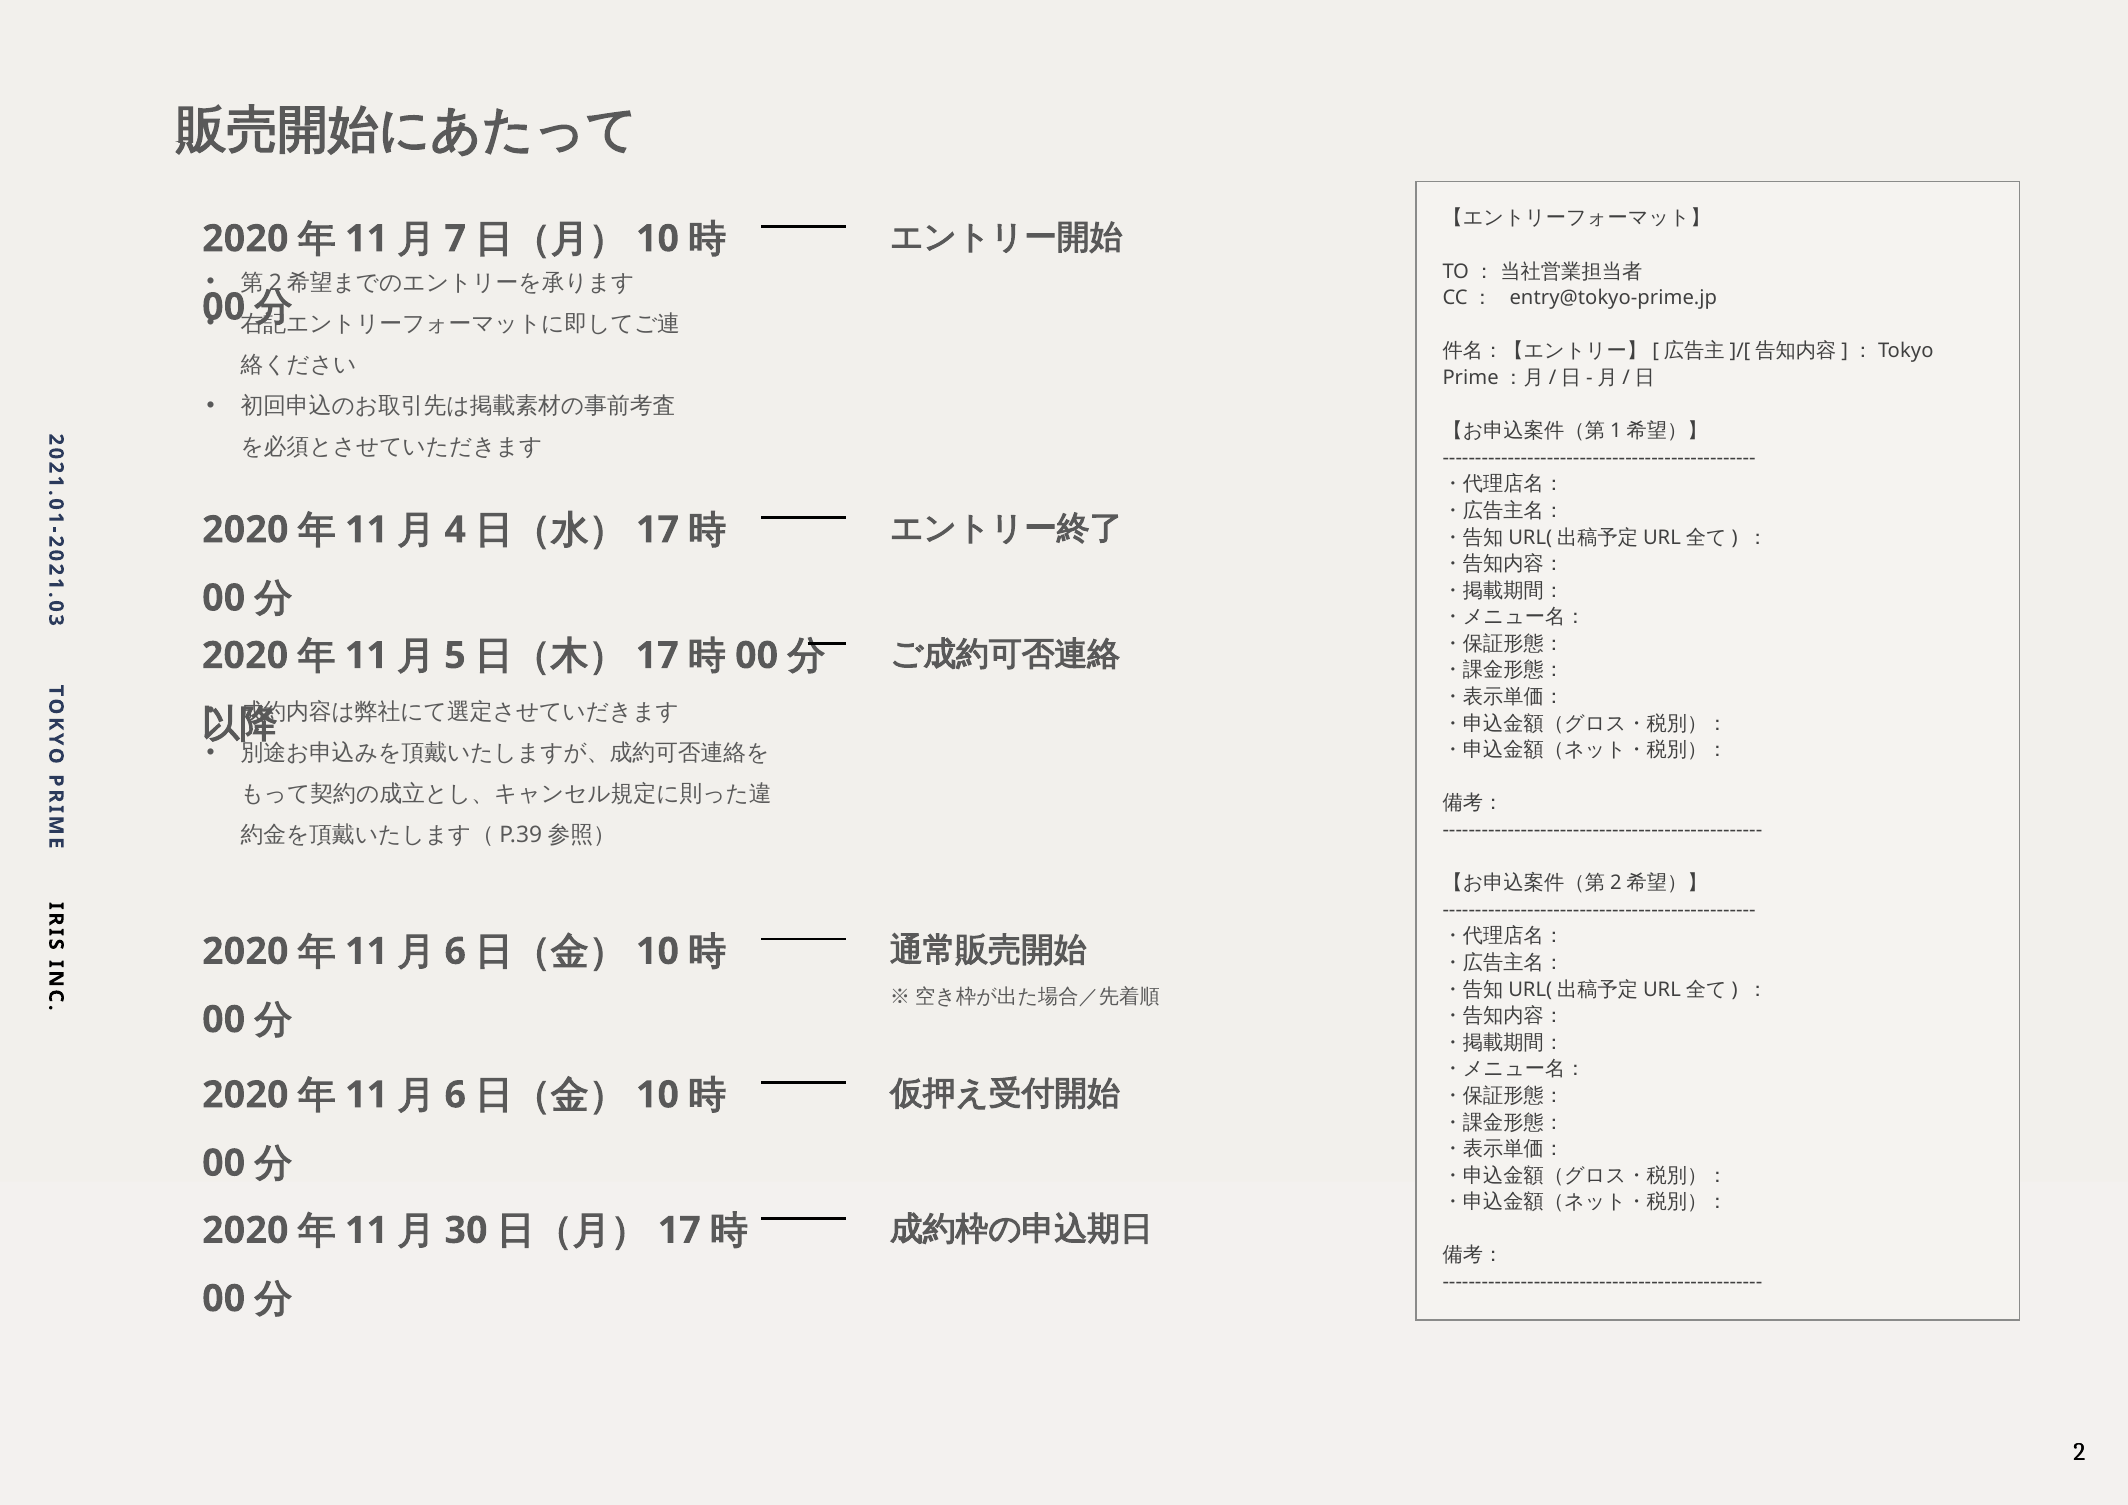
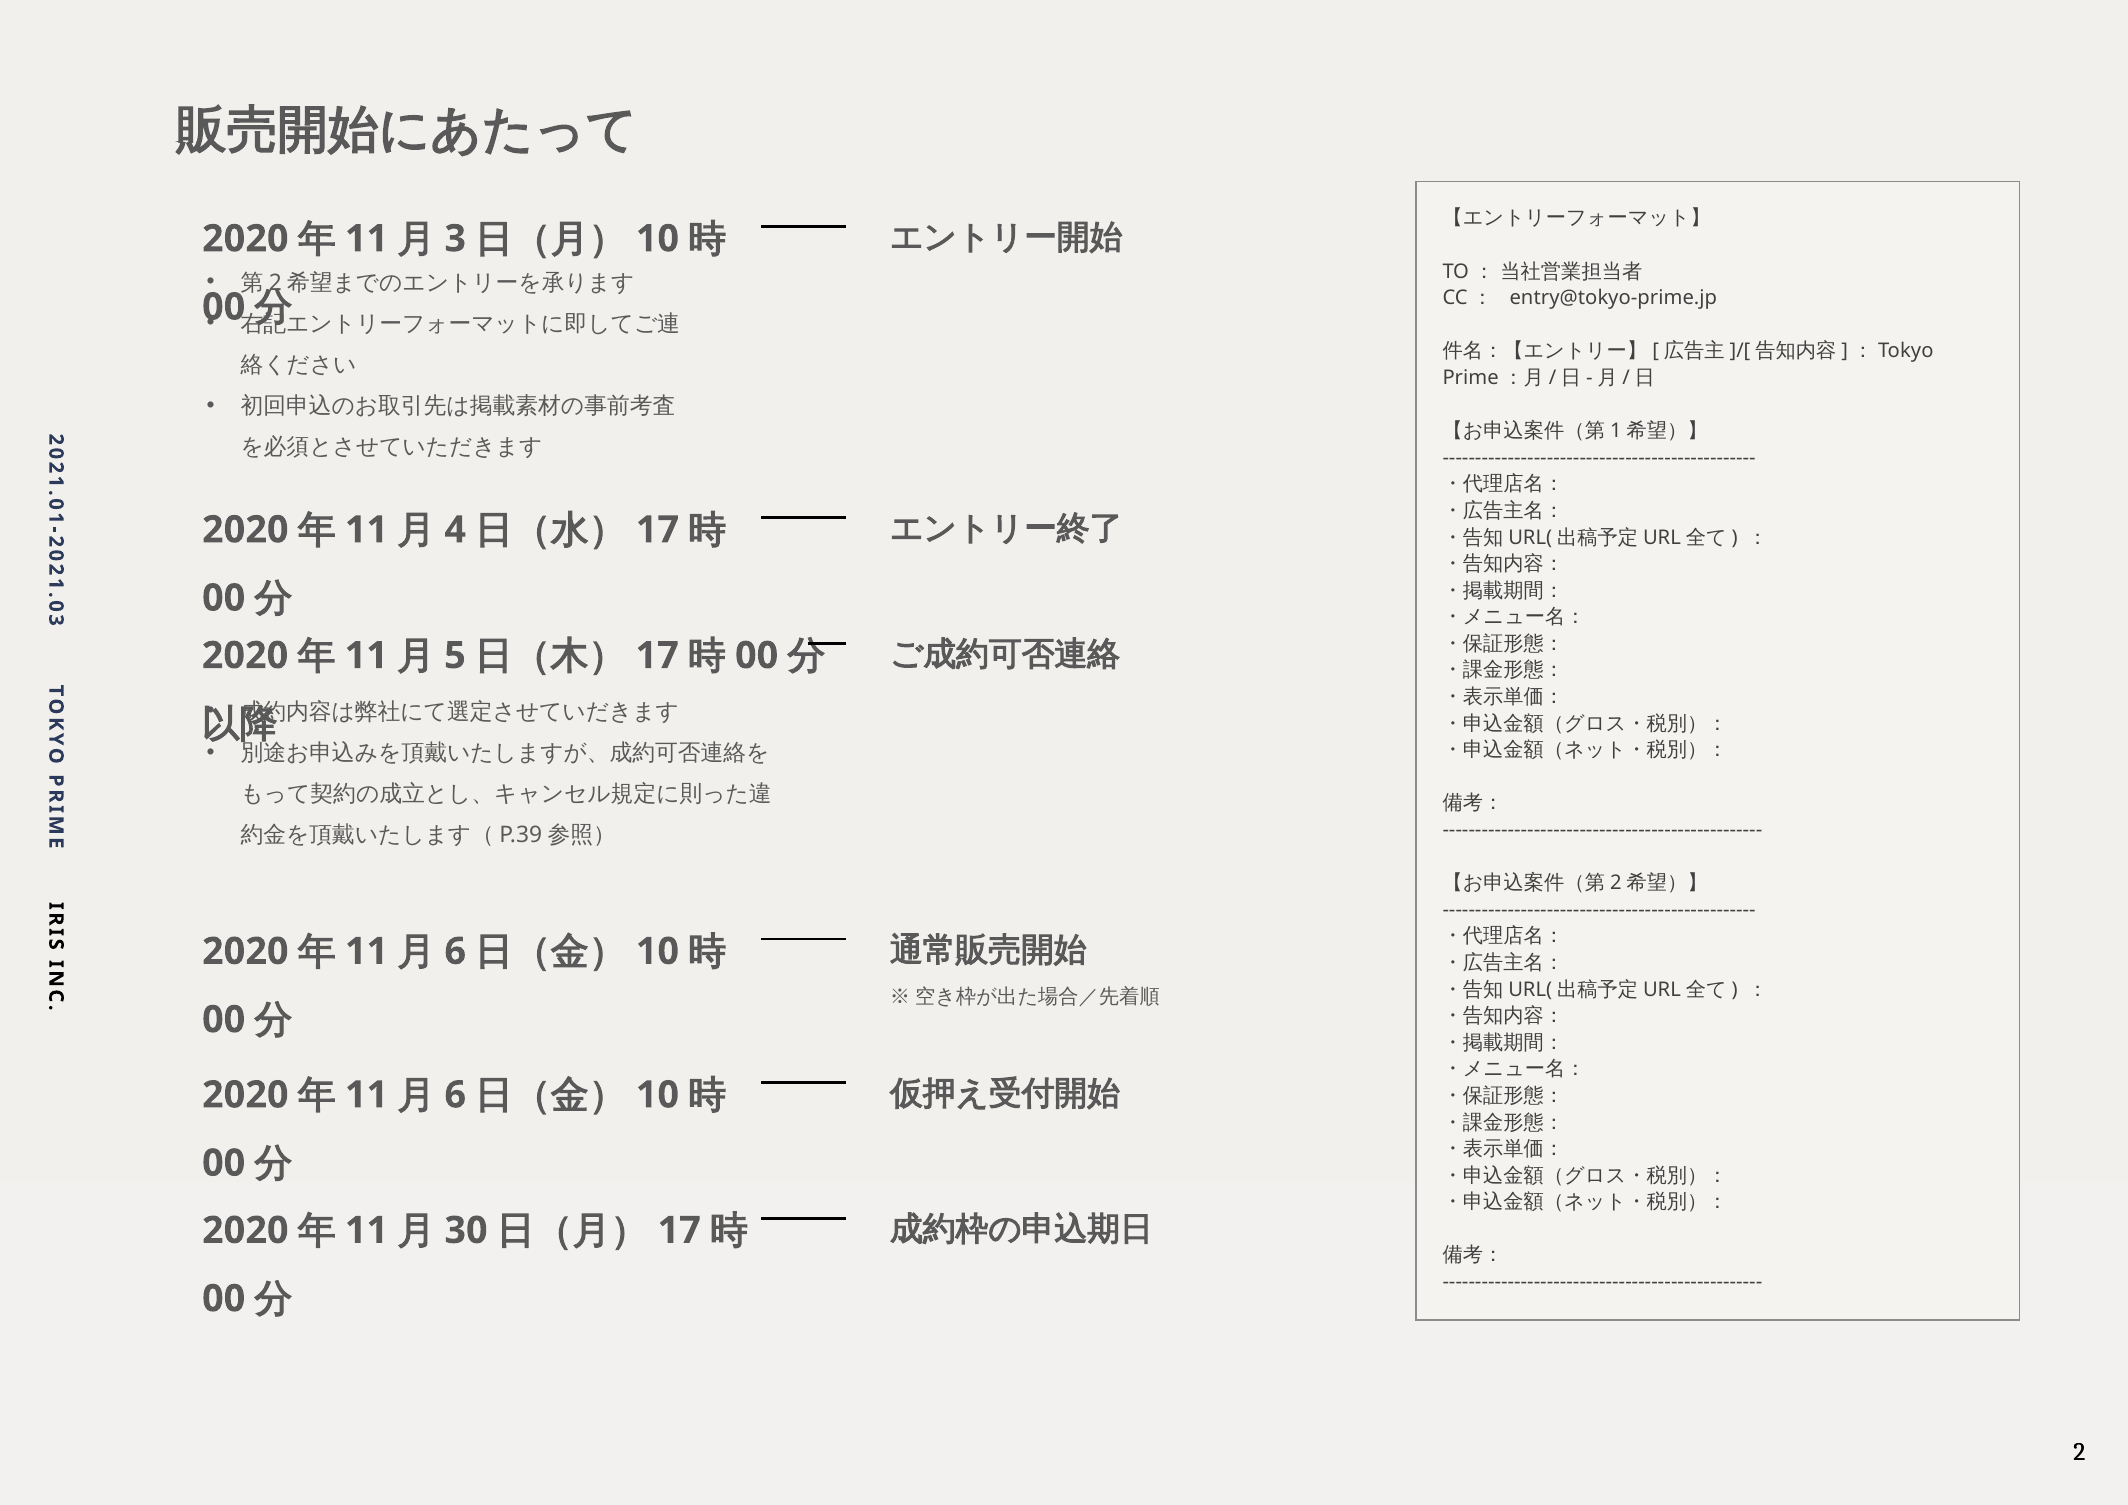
7 at (455, 239): 7 -> 3
